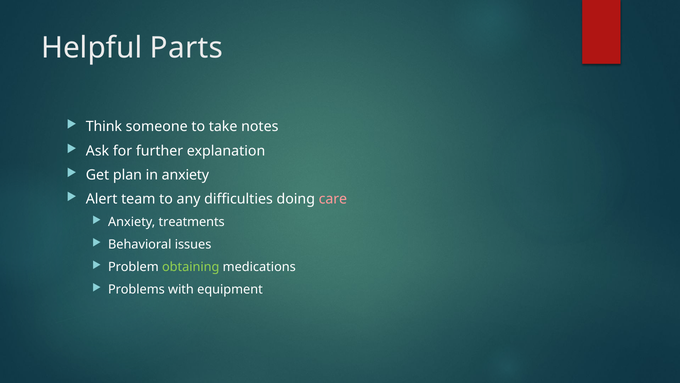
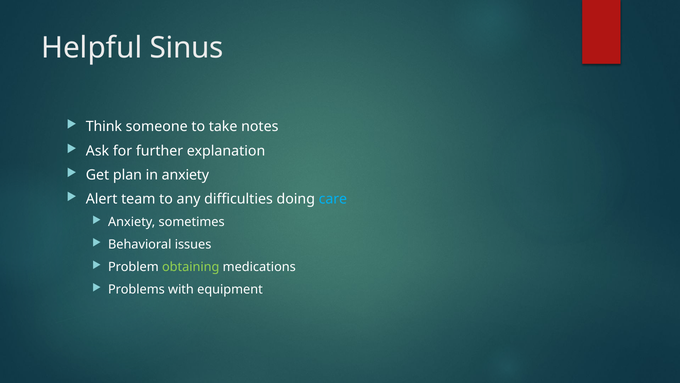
Parts: Parts -> Sinus
care colour: pink -> light blue
treatments: treatments -> sometimes
